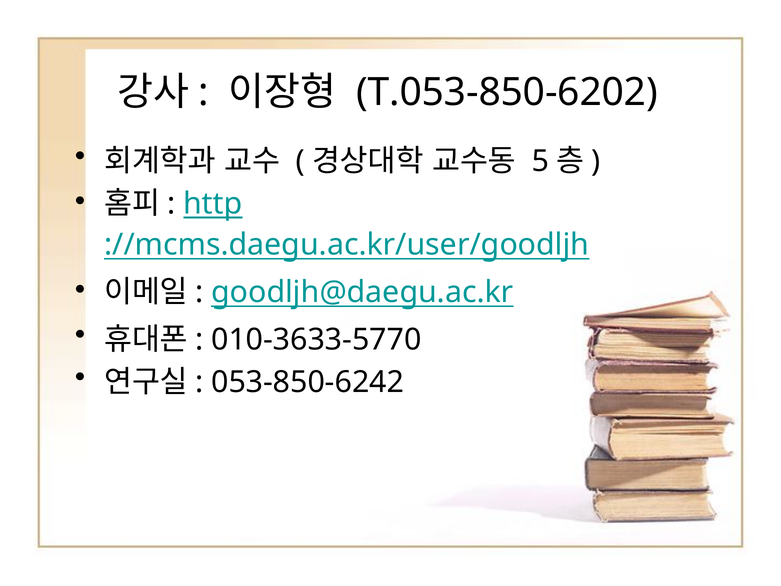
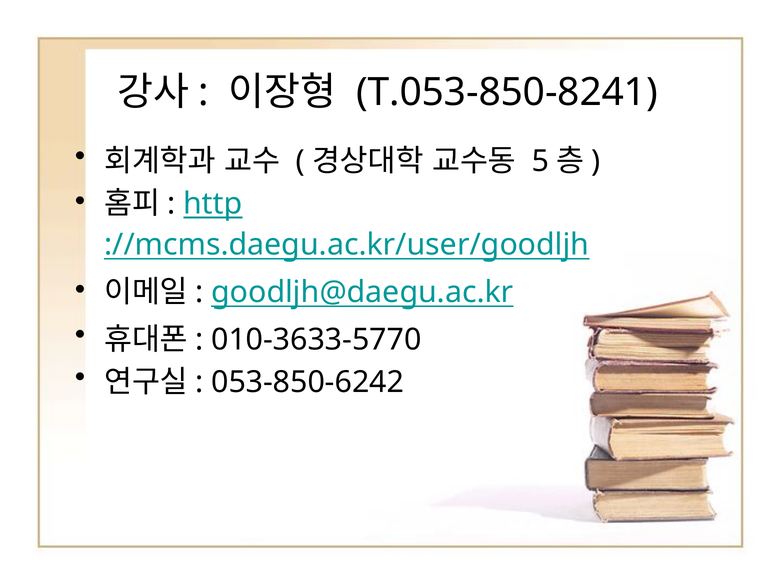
T.053-850-6202: T.053-850-6202 -> T.053-850-8241
